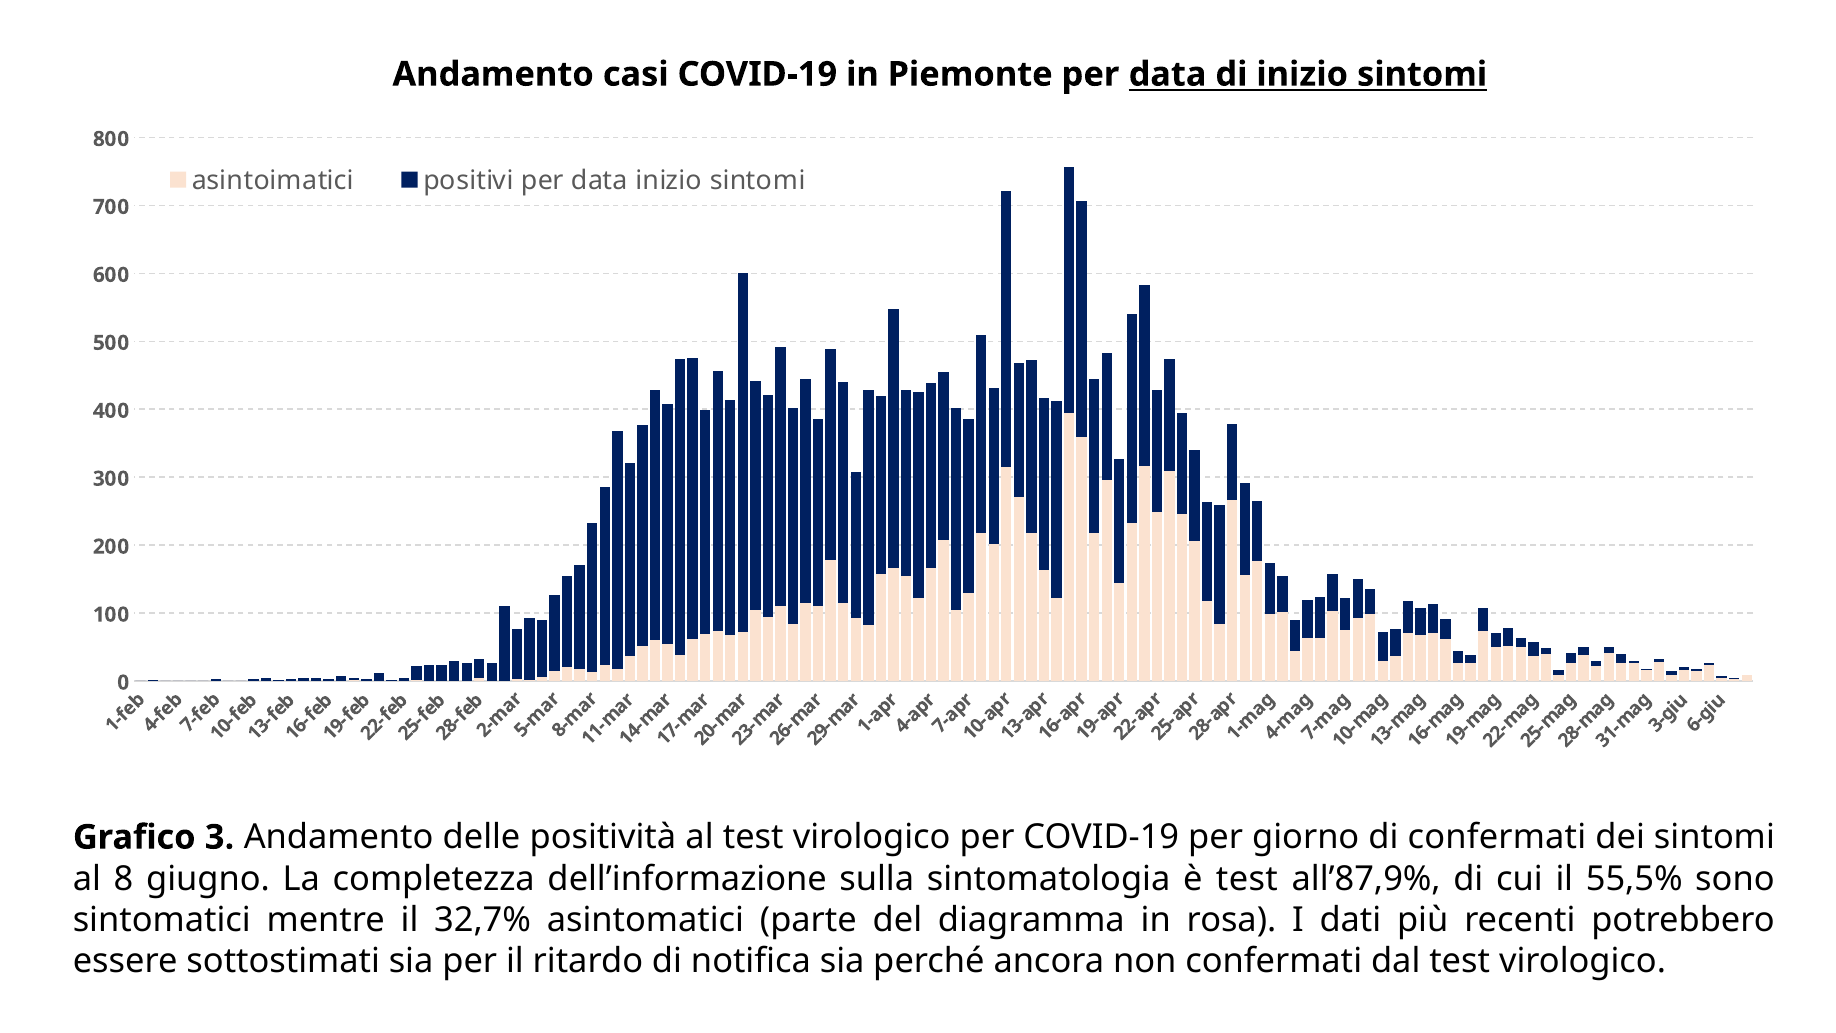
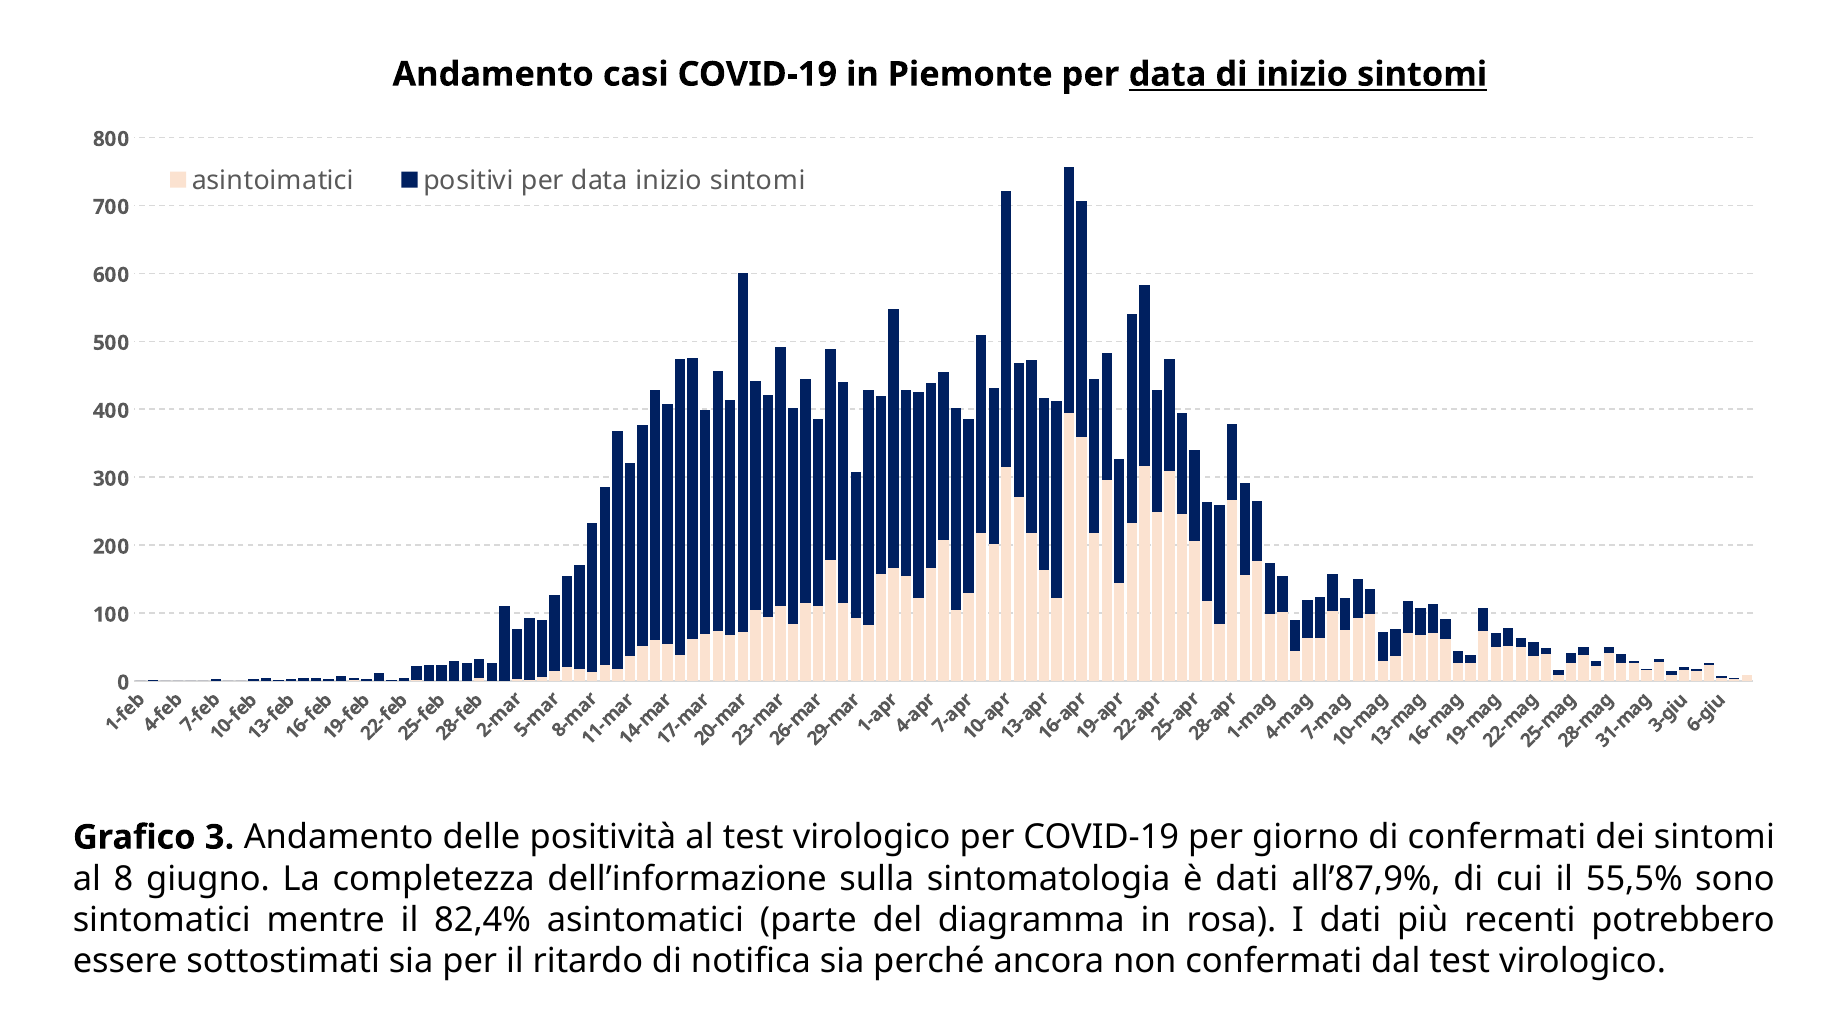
è test: test -> dati
32,7%: 32,7% -> 82,4%
